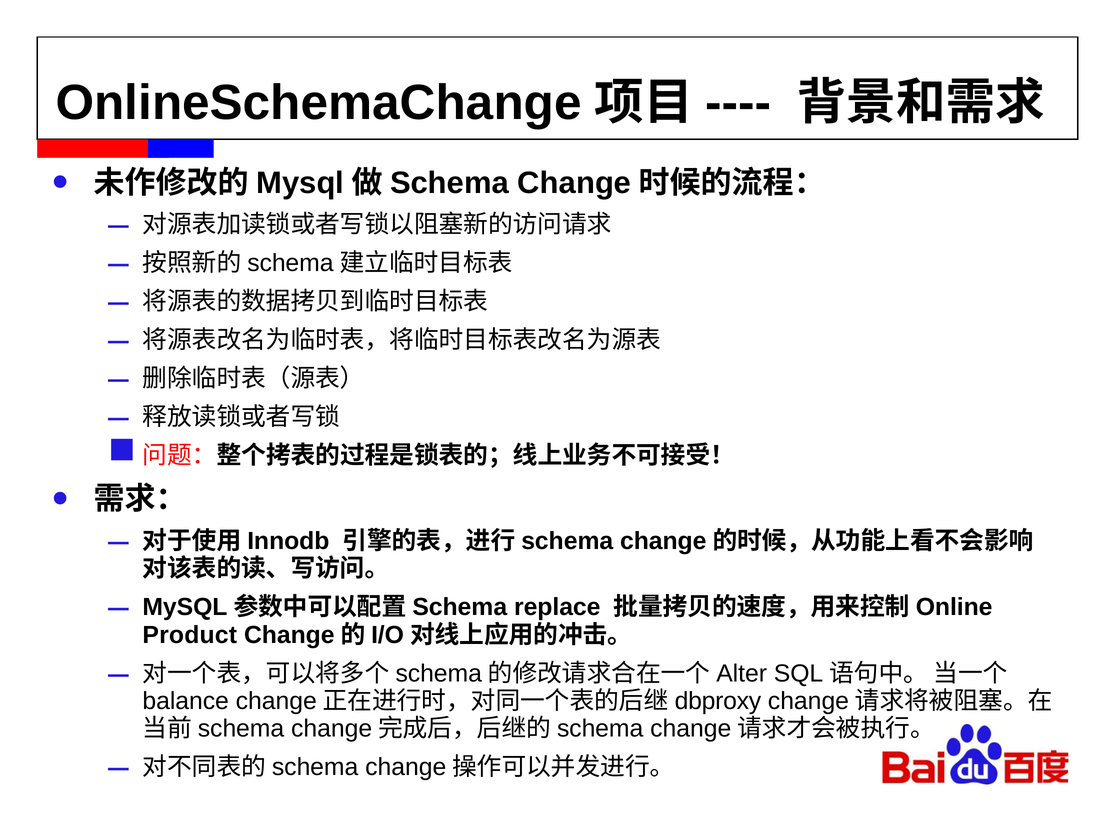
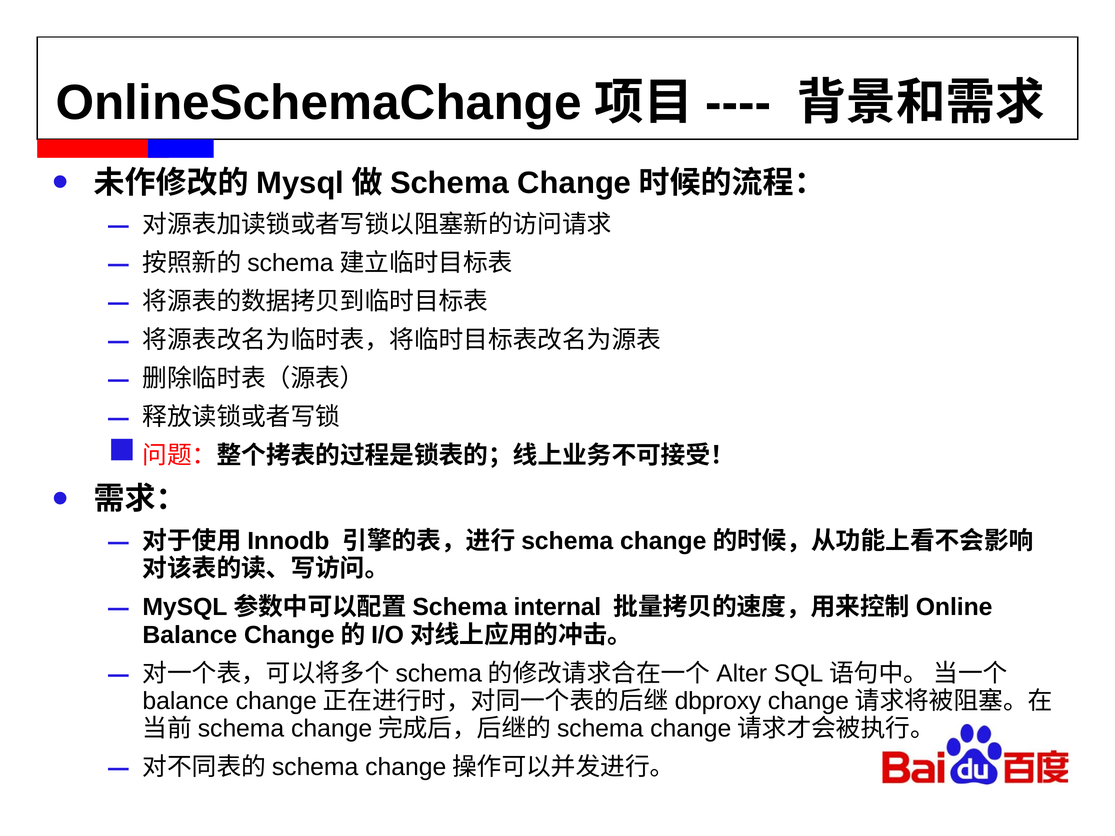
replace: replace -> internal
Product at (190, 635): Product -> Balance
